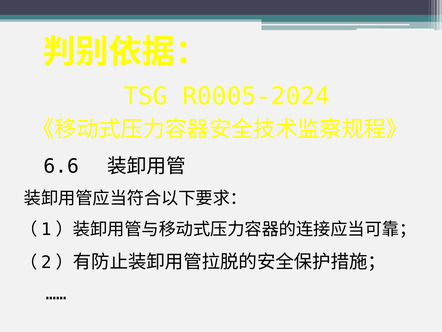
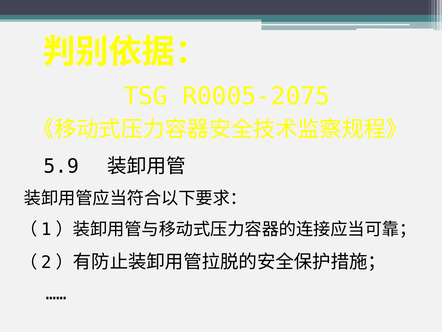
R0005-2024: R0005-2024 -> R0005-2075
6.6: 6.6 -> 5.9
